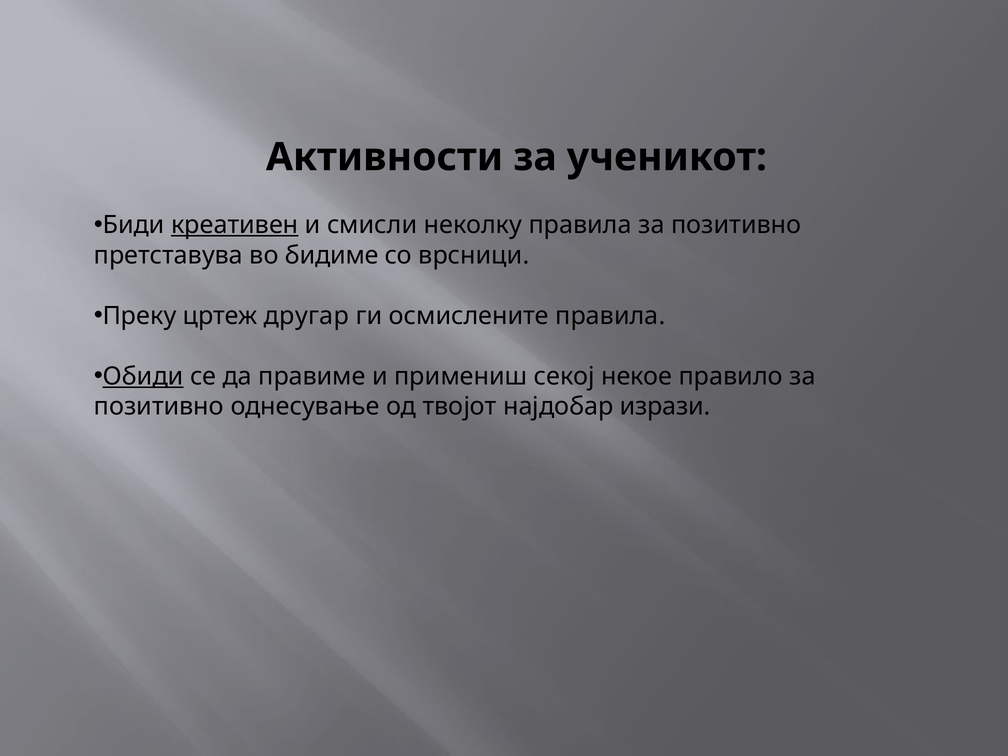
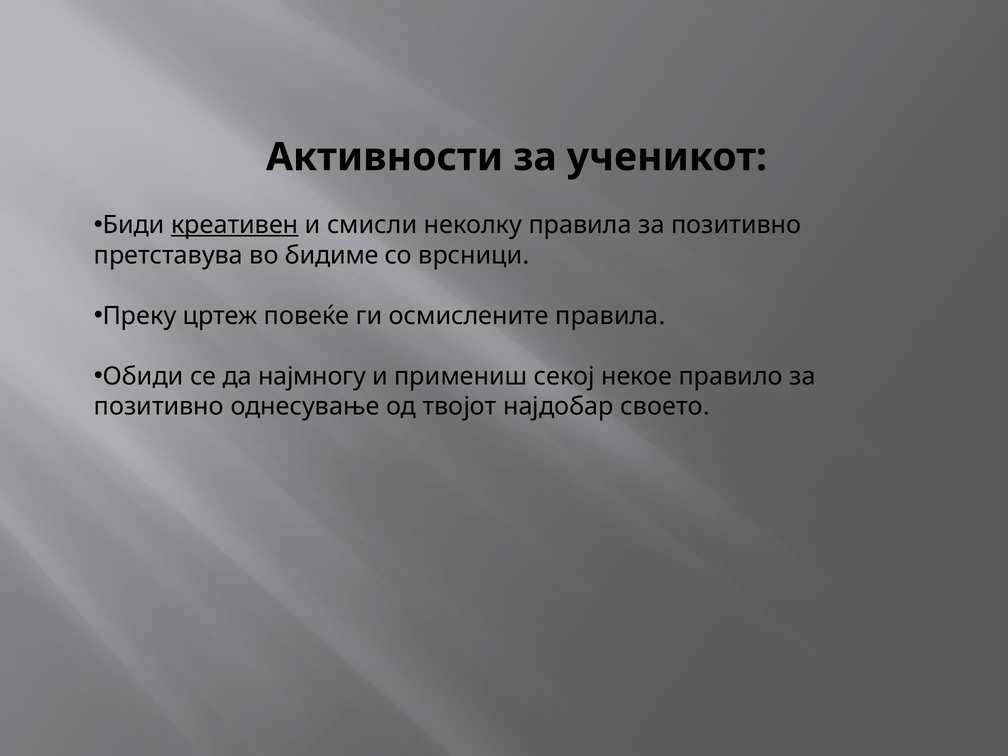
другар: другар -> повеќе
Обиди underline: present -> none
правиме: правиме -> најмногу
изрази: изрази -> своето
